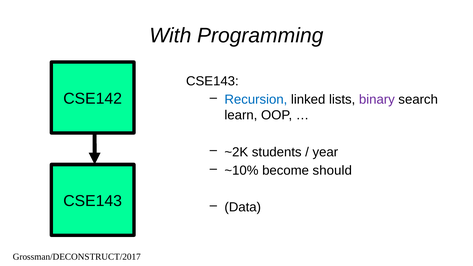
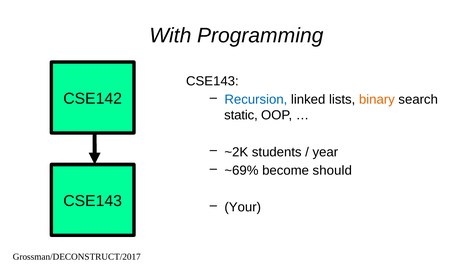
binary colour: purple -> orange
learn: learn -> static
~10%: ~10% -> ~69%
Data: Data -> Your
